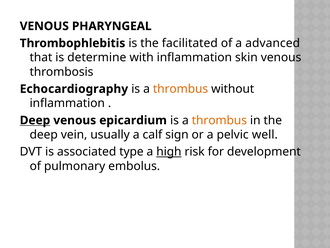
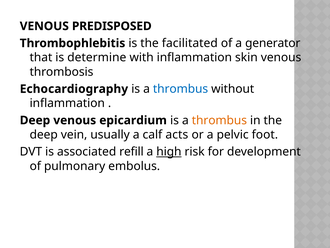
PHARYNGEAL: PHARYNGEAL -> PREDISPOSED
advanced: advanced -> generator
thrombus at (181, 89) colour: orange -> blue
Deep at (35, 120) underline: present -> none
sign: sign -> acts
well: well -> foot
type: type -> refill
